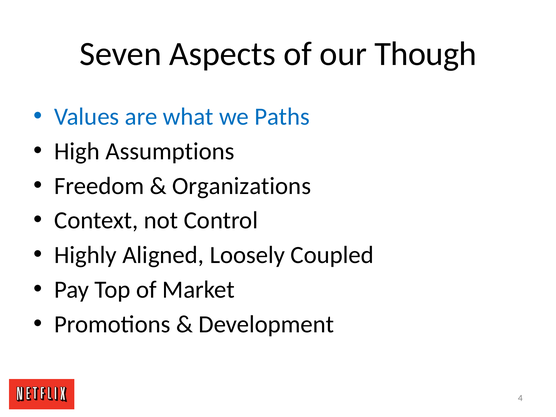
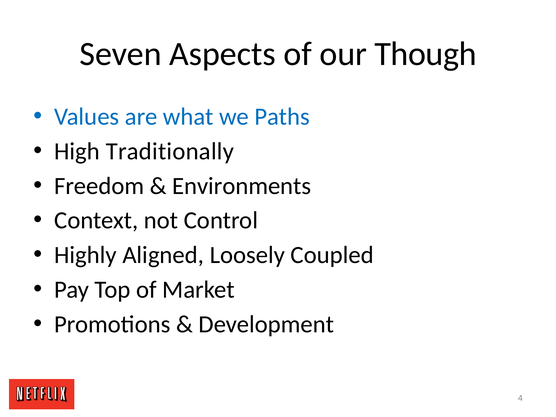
Assumptions: Assumptions -> Traditionally
Organizations: Organizations -> Environments
